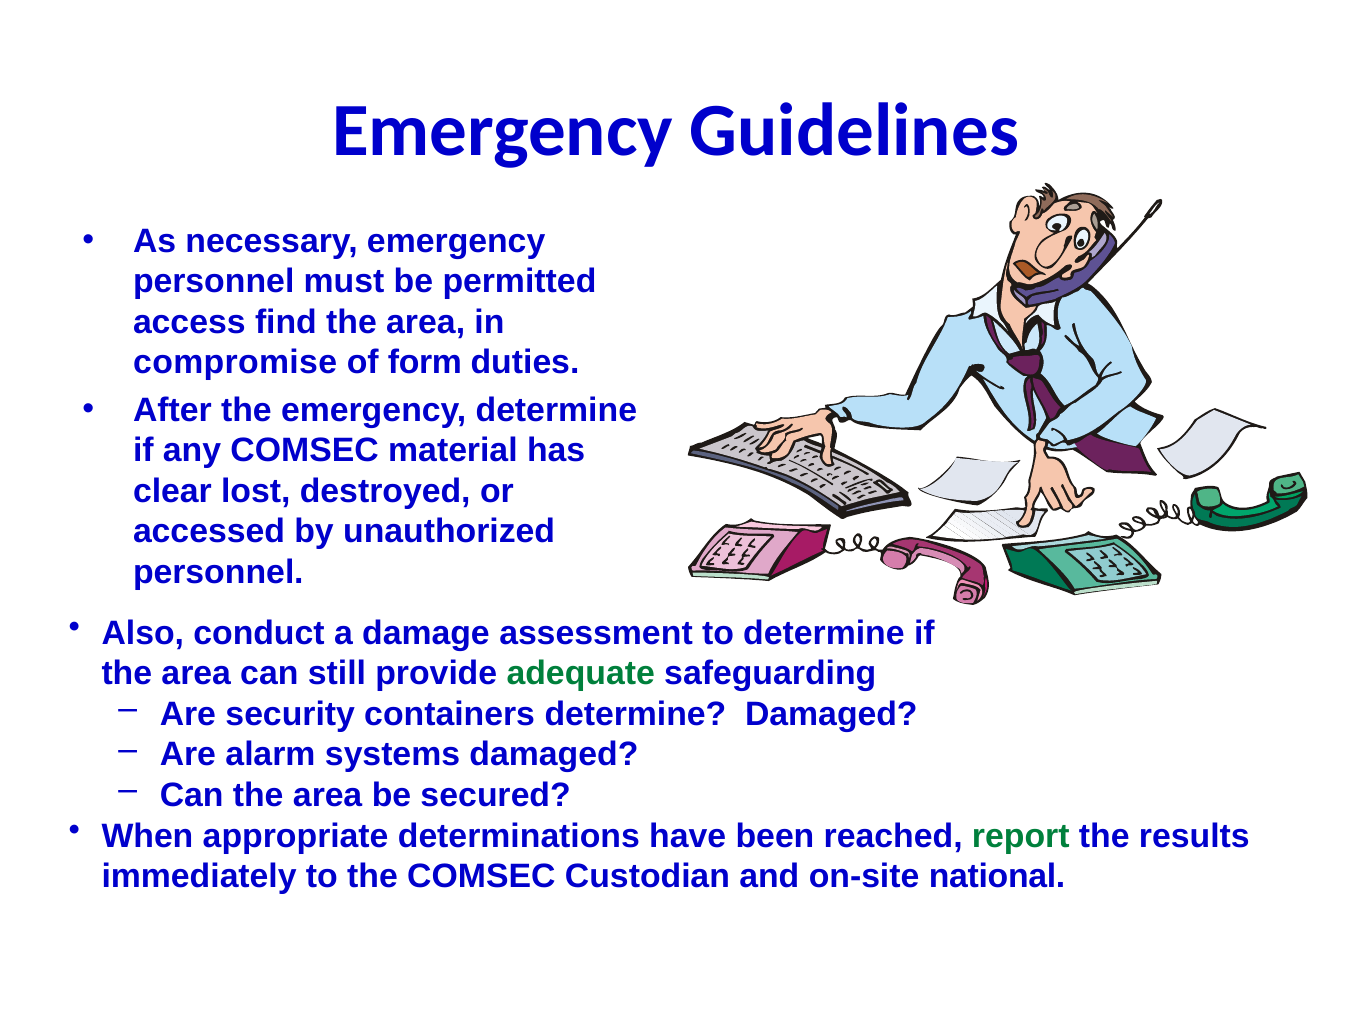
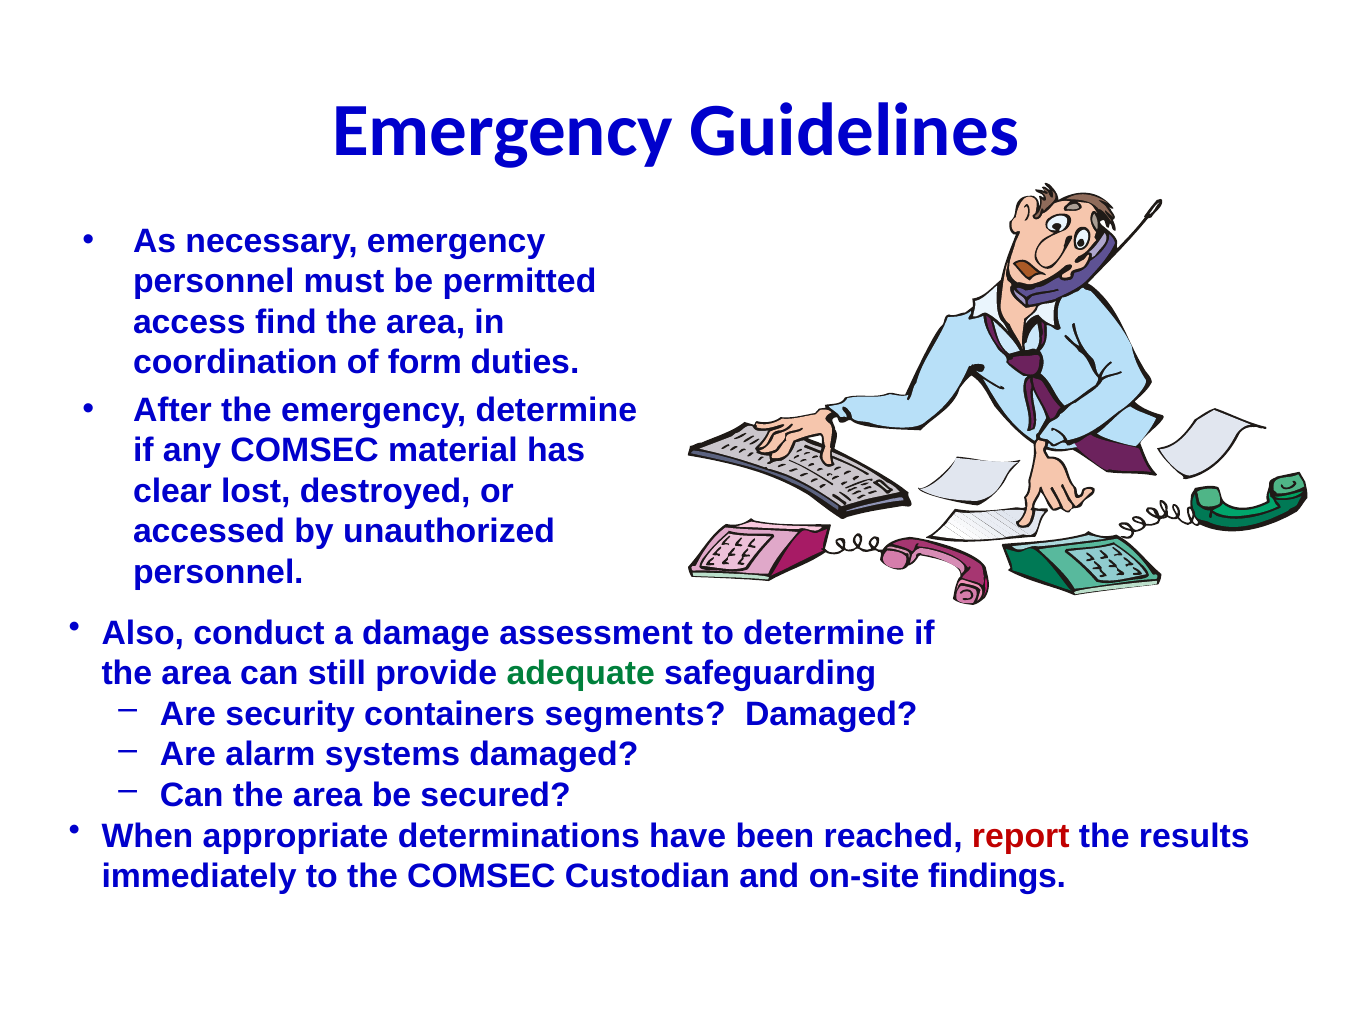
compromise: compromise -> coordination
containers determine: determine -> segments
report colour: green -> red
national: national -> findings
